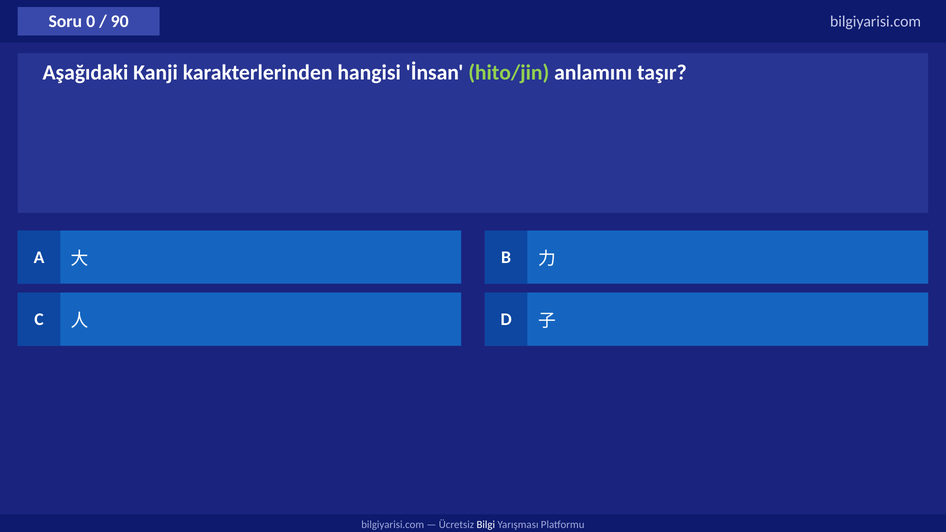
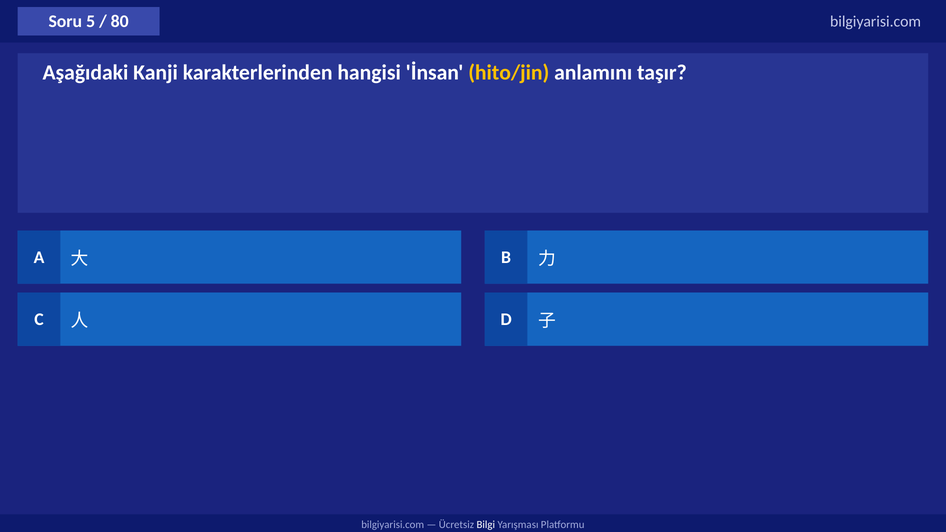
0: 0 -> 5
90: 90 -> 80
hito/jin colour: light green -> yellow
